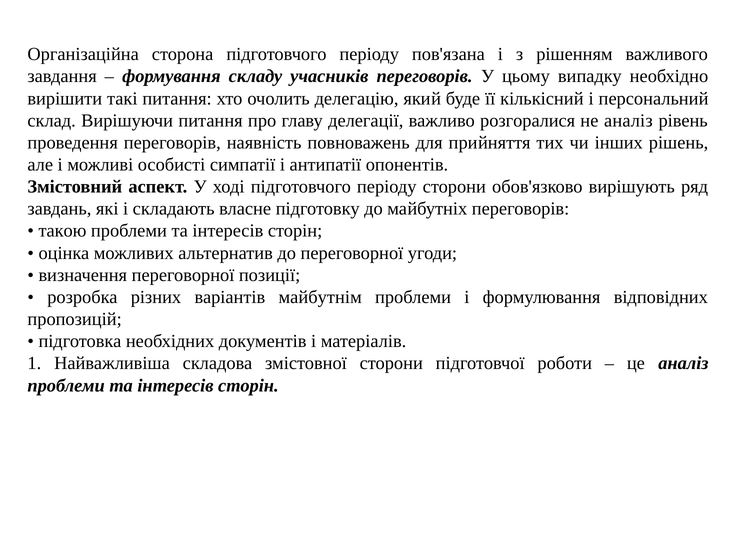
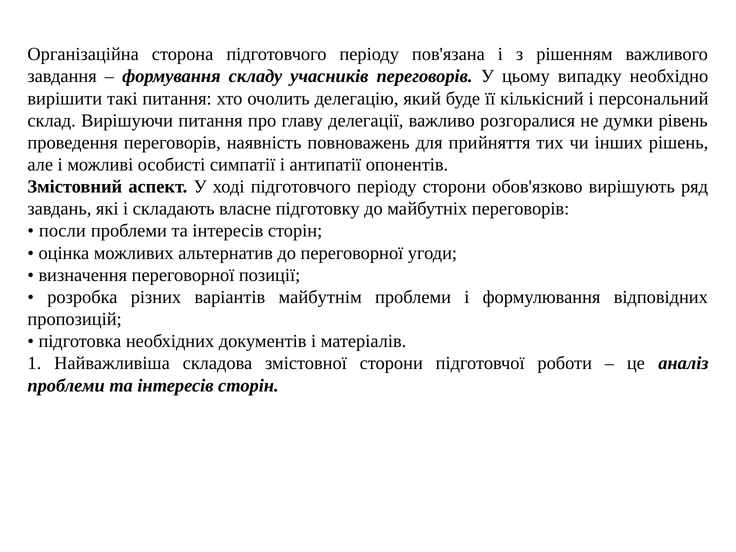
не аналіз: аналіз -> думки
такою: такою -> посли
